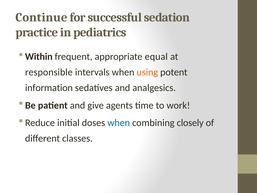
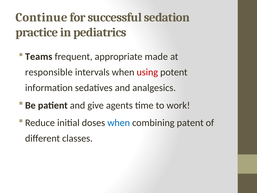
Within: Within -> Teams
equal: equal -> made
using colour: orange -> red
closely: closely -> patent
